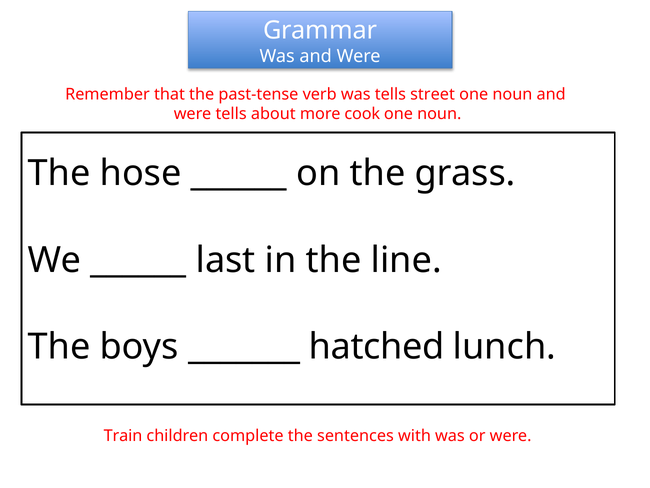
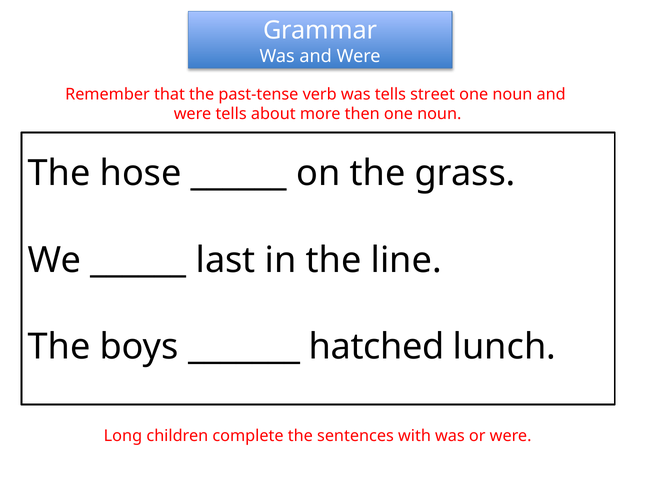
cook: cook -> then
Train: Train -> Long
